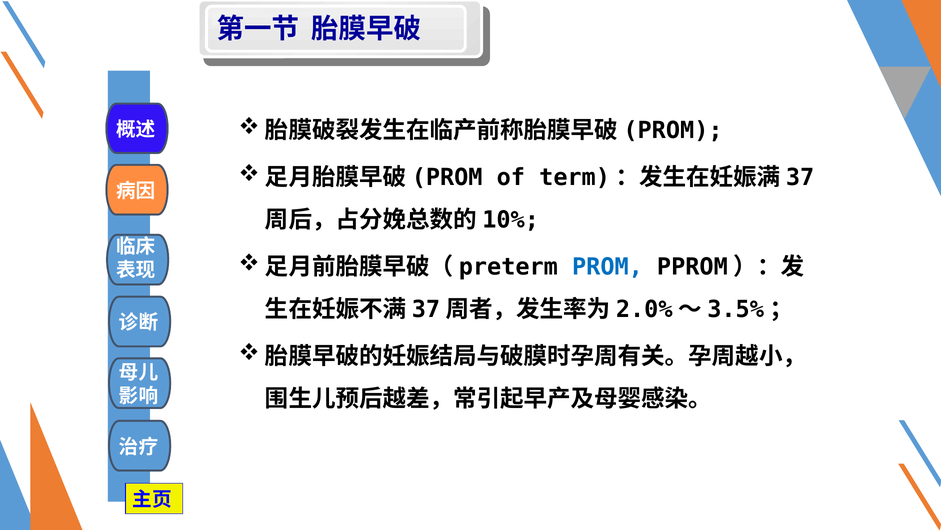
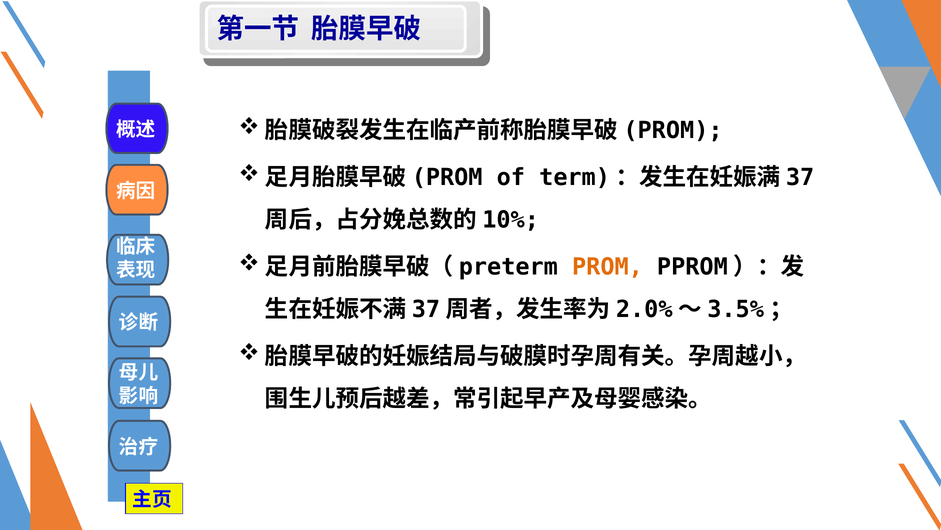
PROM colour: blue -> orange
